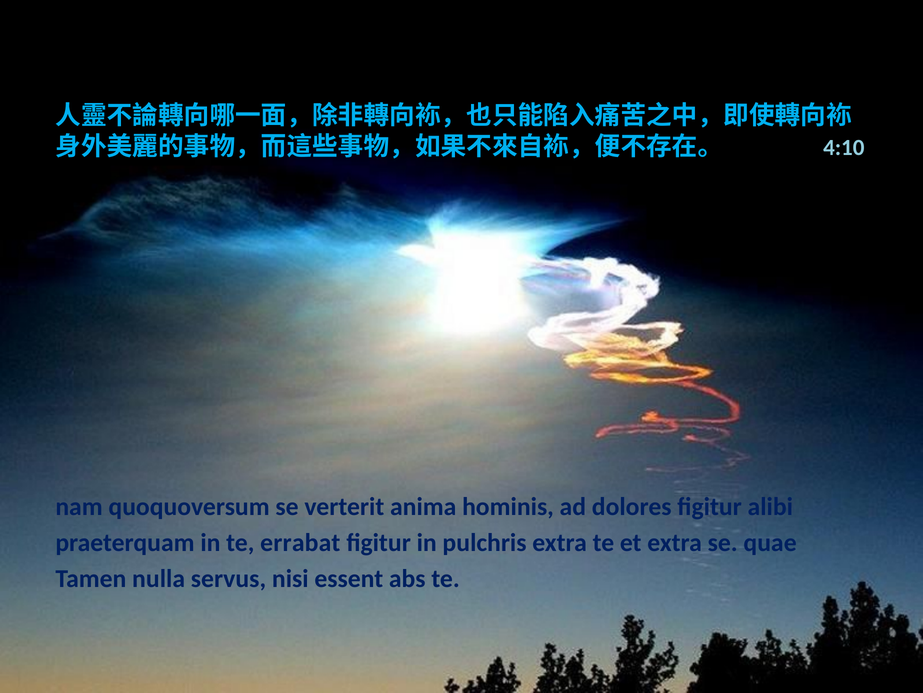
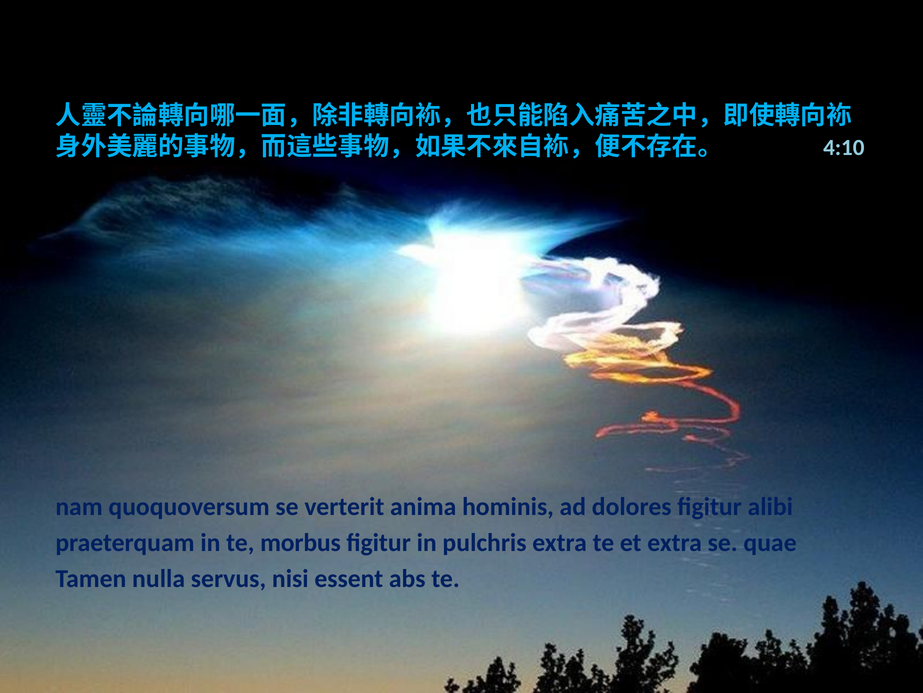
errabat: errabat -> morbus
